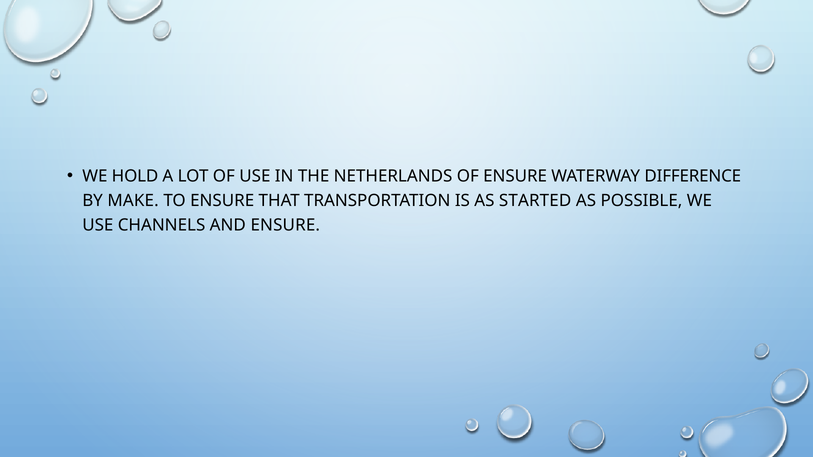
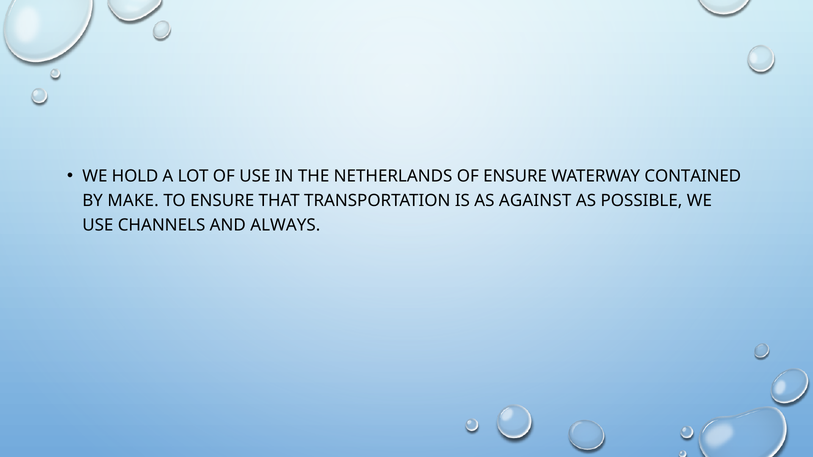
DIFFERENCE: DIFFERENCE -> CONTAINED
STARTED: STARTED -> AGAINST
AND ENSURE: ENSURE -> ALWAYS
